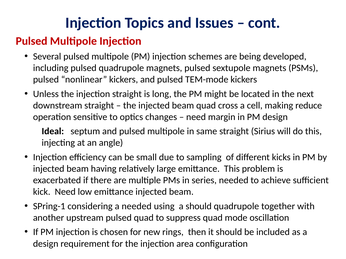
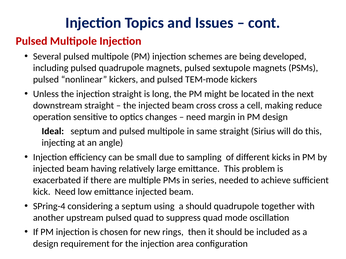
beam quad: quad -> cross
SPring-1: SPring-1 -> SPring-4
a needed: needed -> septum
